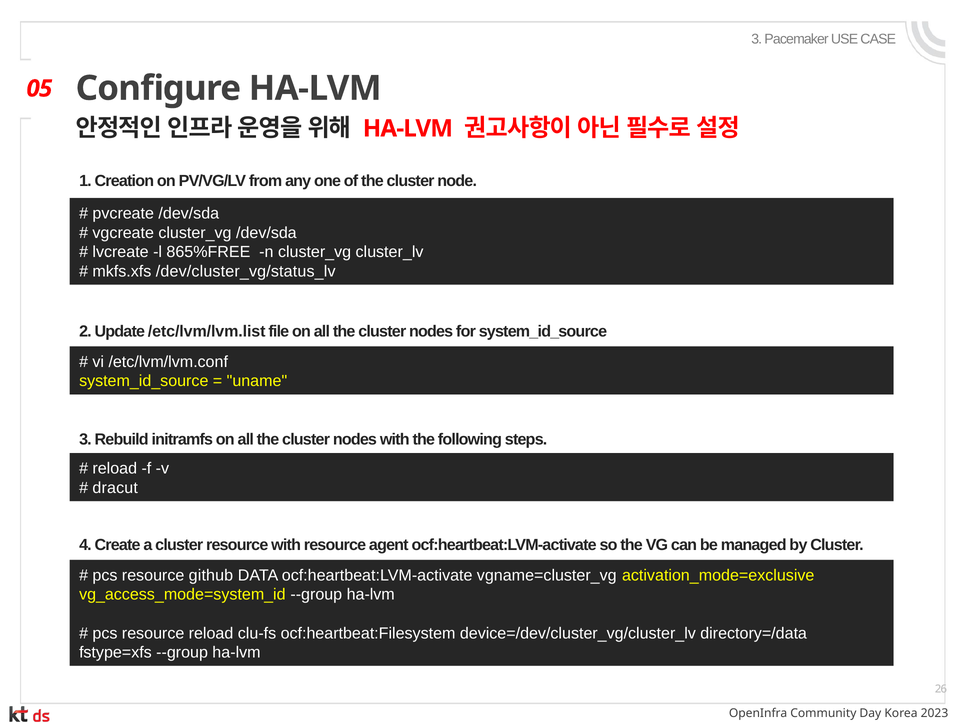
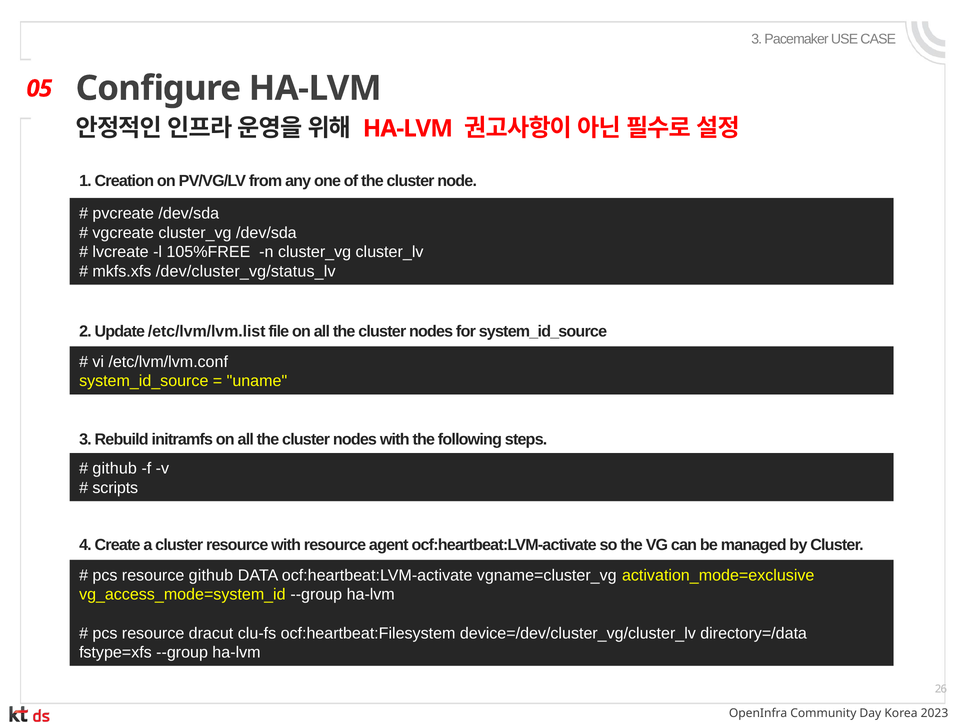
865%FREE: 865%FREE -> 105%FREE
reload at (115, 468): reload -> github
dracut: dracut -> scripts
resource reload: reload -> dracut
